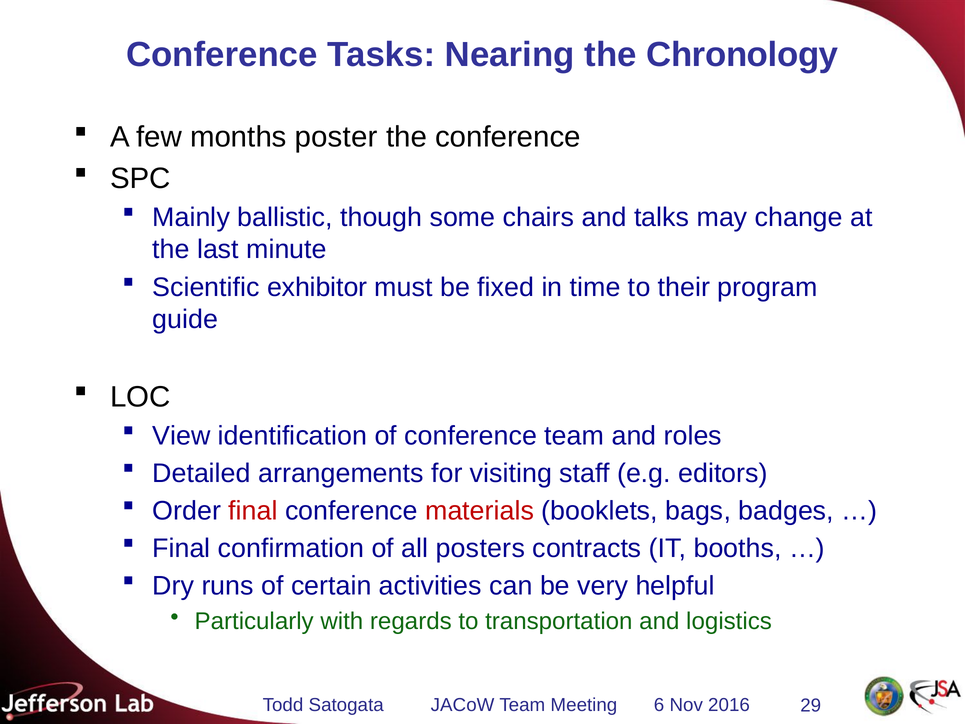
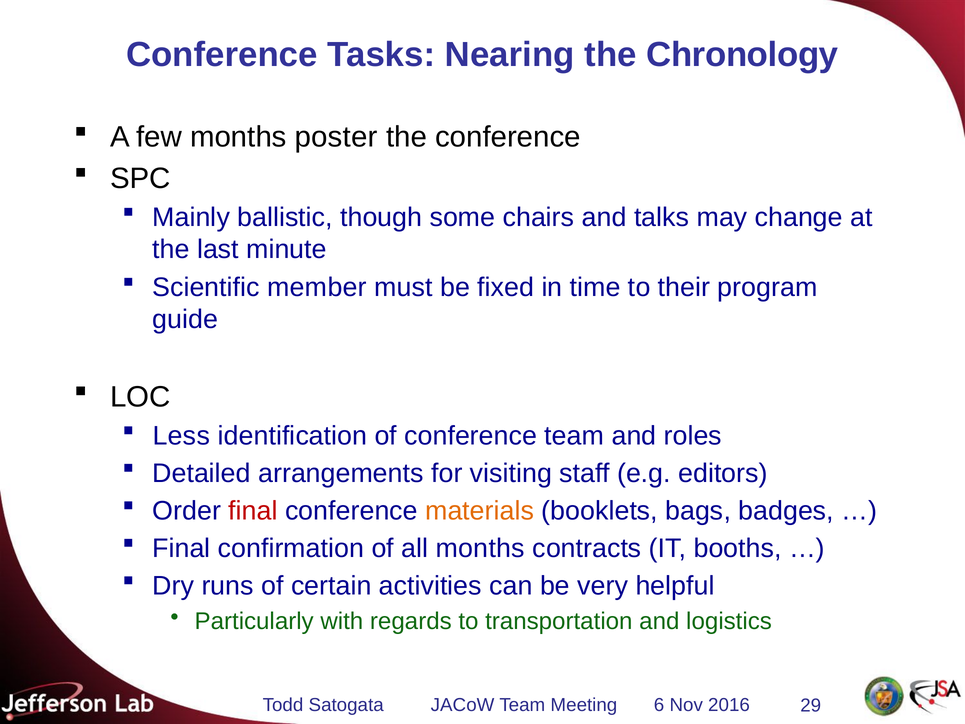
exhibitor: exhibitor -> member
View: View -> Less
materials colour: red -> orange
all posters: posters -> months
